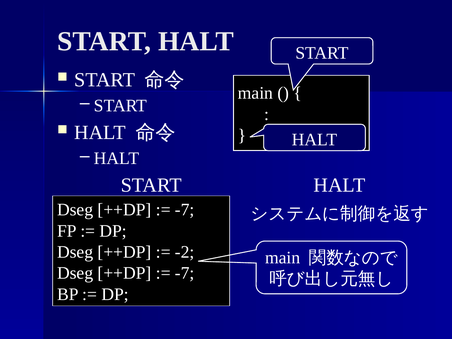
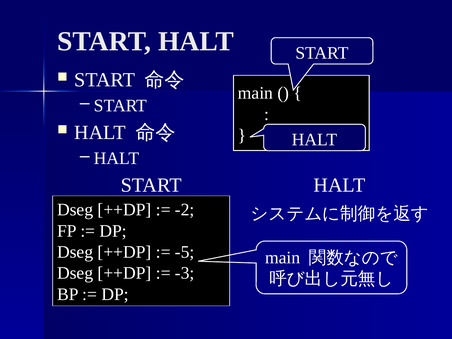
-7 at (185, 210): -7 -> -2
-2: -2 -> -5
-7 at (185, 273): -7 -> -3
